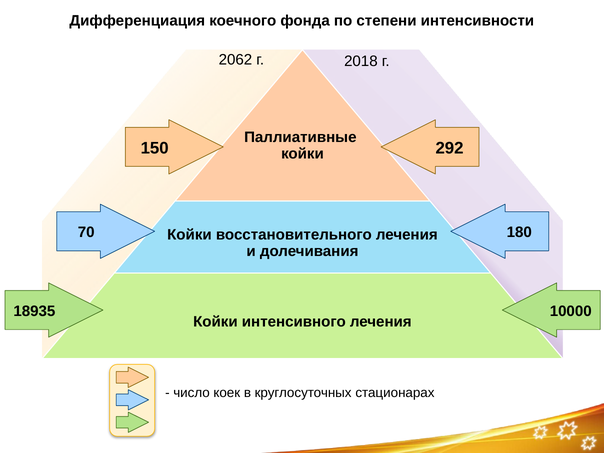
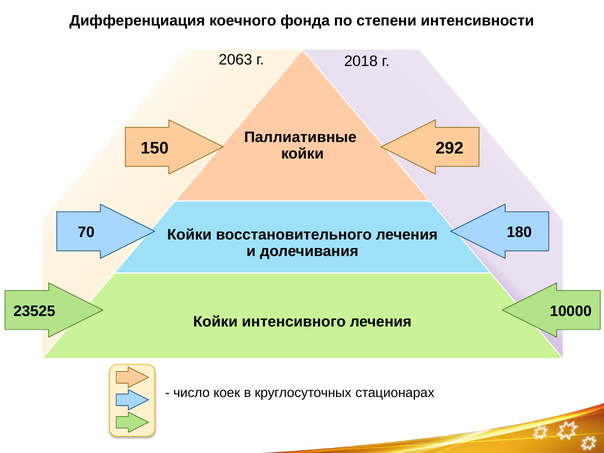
2062: 2062 -> 2063
18935: 18935 -> 23525
